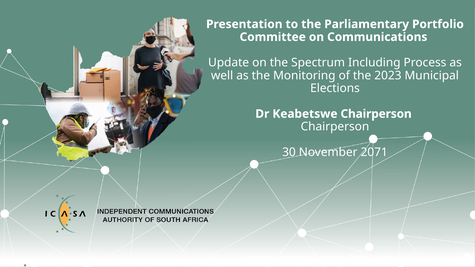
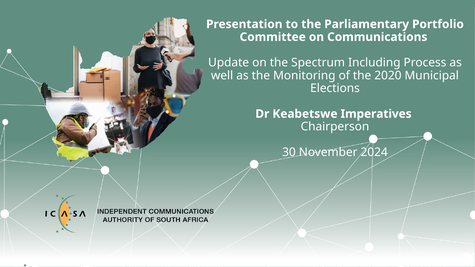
2023: 2023 -> 2020
Keabetswe Chairperson: Chairperson -> Imperatives
2071: 2071 -> 2024
